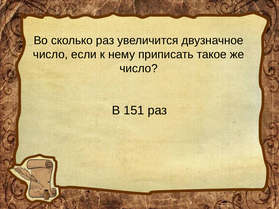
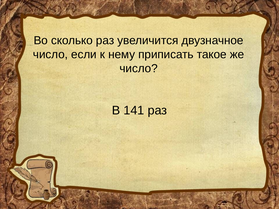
151: 151 -> 141
